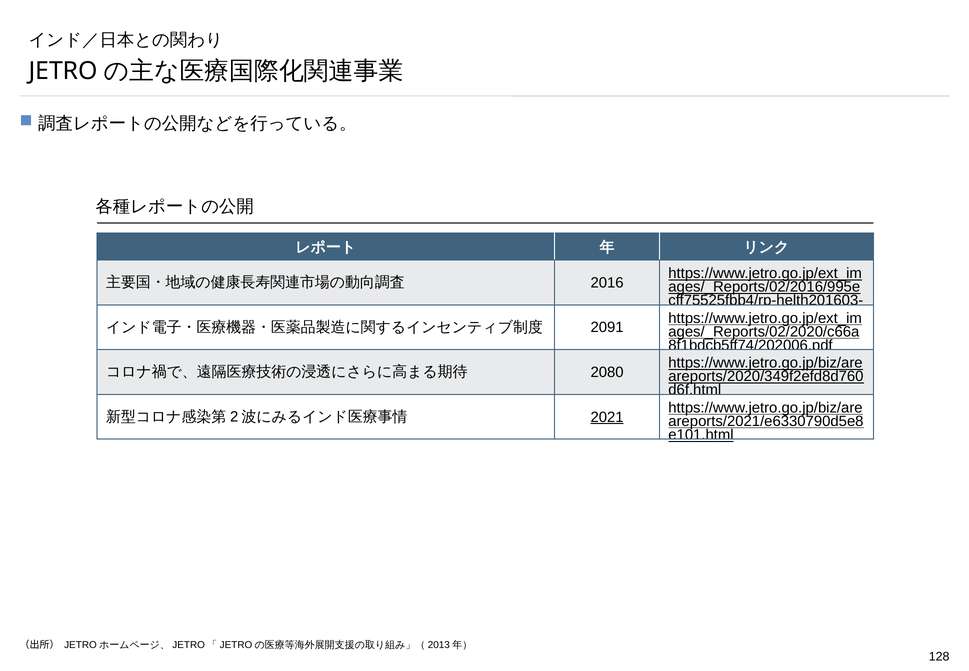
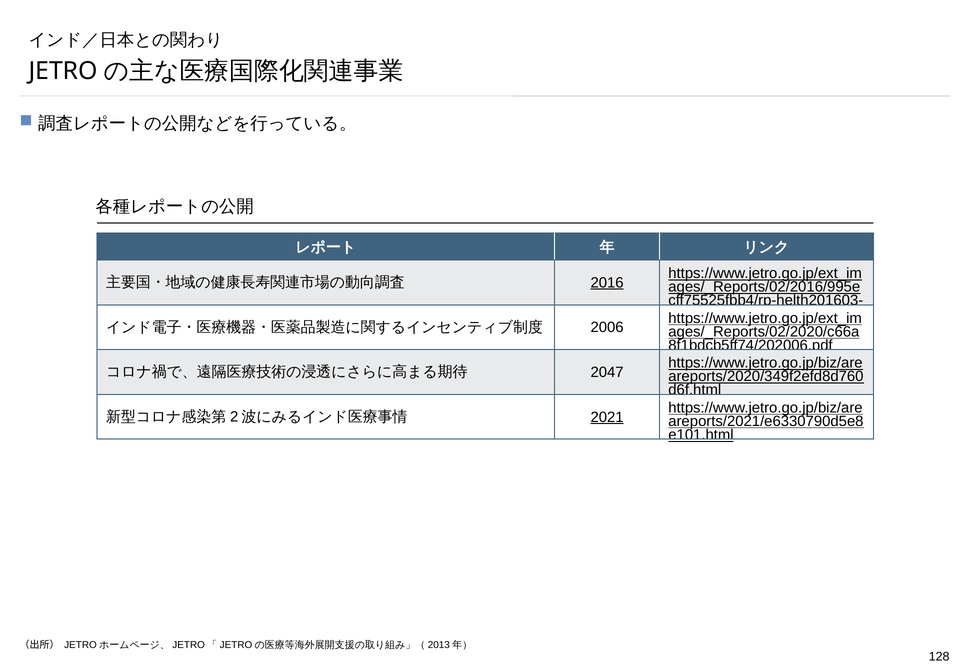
2016 underline: none -> present
2091: 2091 -> 2006
2080: 2080 -> 2047
